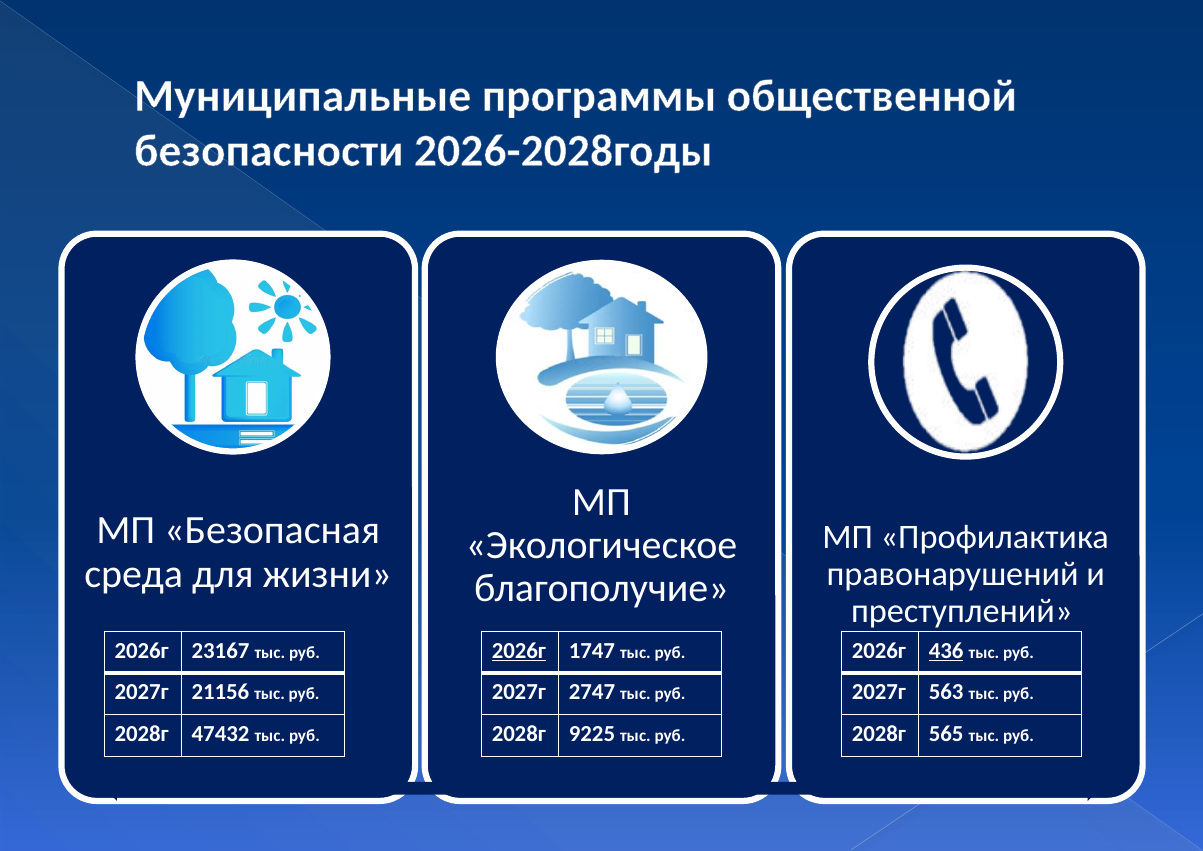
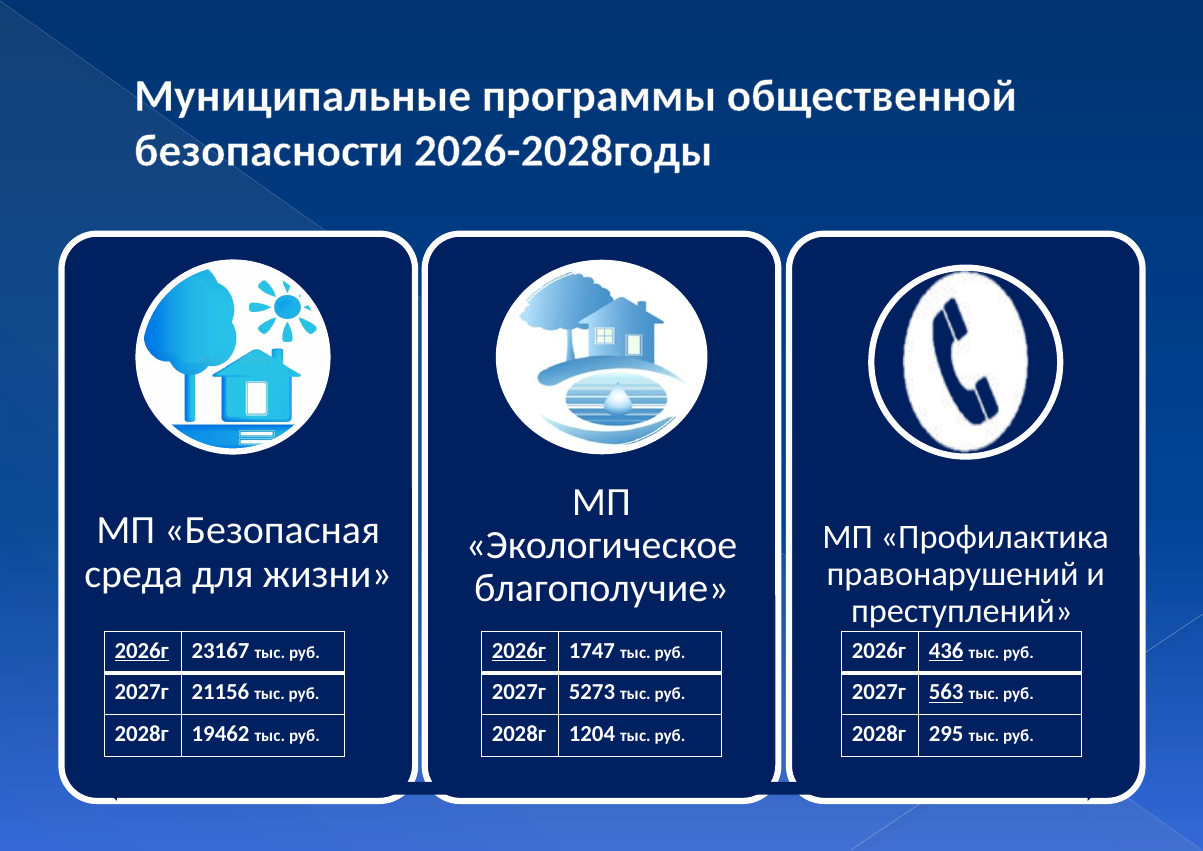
2026г at (142, 651) underline: none -> present
2747: 2747 -> 5273
563 underline: none -> present
47432: 47432 -> 19462
9225: 9225 -> 1204
565: 565 -> 295
